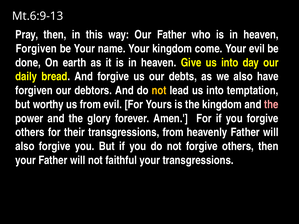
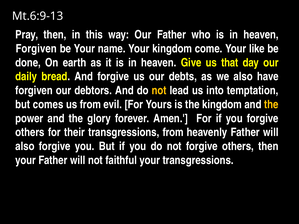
Your evil: evil -> like
Give us into: into -> that
worthy: worthy -> comes
the at (271, 105) colour: pink -> yellow
